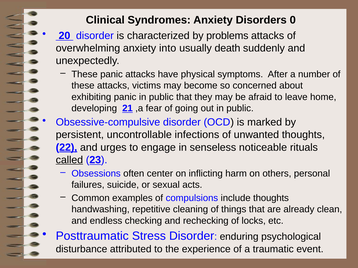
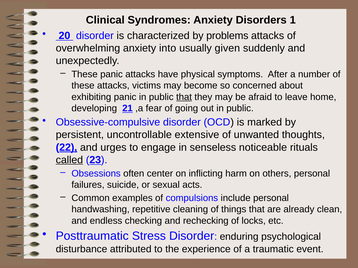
0: 0 -> 1
death: death -> given
that at (184, 97) underline: none -> present
infections: infections -> extensive
include thoughts: thoughts -> personal
